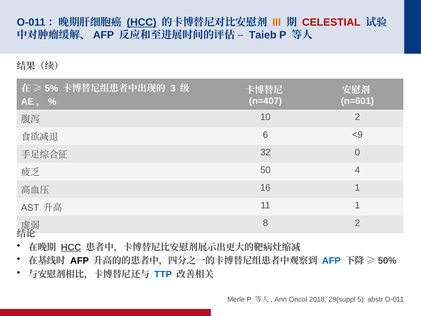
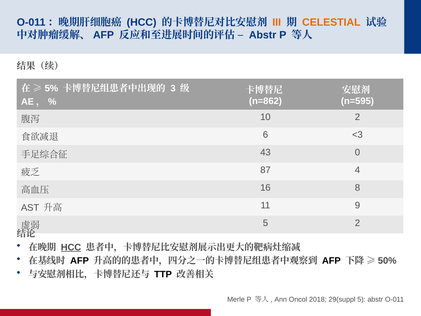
HCC at (142, 22) underline: present -> none
CELESTIAL colour: red -> orange
Taieb at (263, 35): Taieb -> Abstr
n=407: n=407 -> n=862
n=601: n=601 -> n=595
<9: <9 -> <3
32: 32 -> 43
50: 50 -> 87
16 1: 1 -> 8
11 1: 1 -> 9
8 at (265, 223): 8 -> 5
AFP at (331, 261) colour: blue -> black
TTP colour: blue -> black
